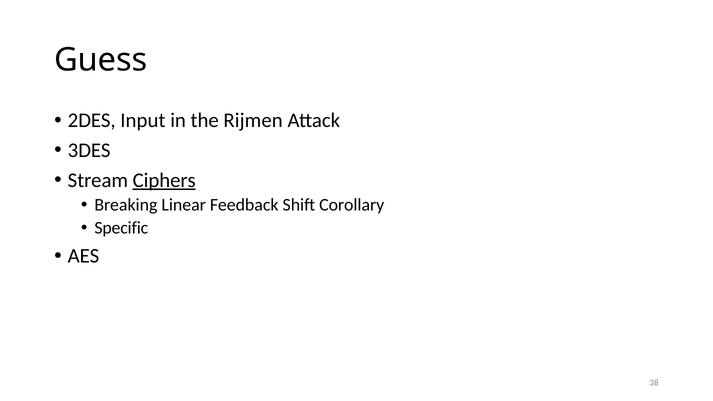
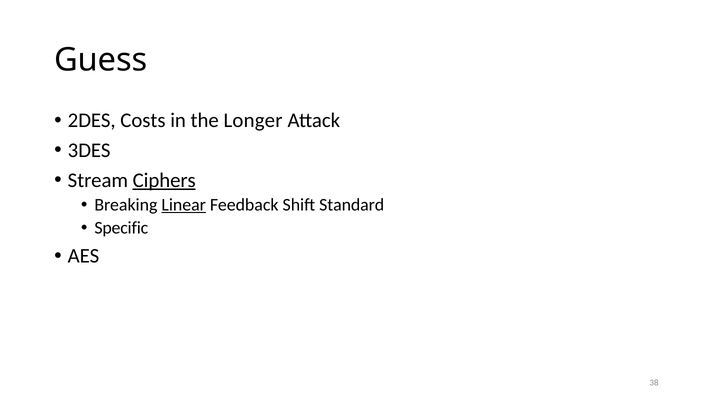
Input: Input -> Costs
Rijmen: Rijmen -> Longer
Linear underline: none -> present
Corollary: Corollary -> Standard
